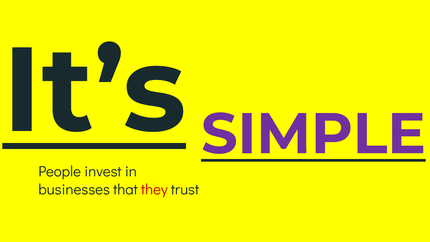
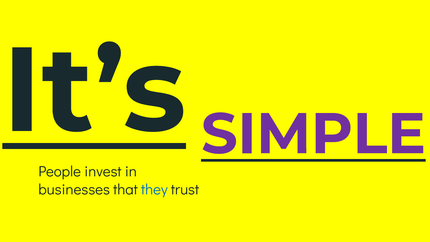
they colour: red -> blue
